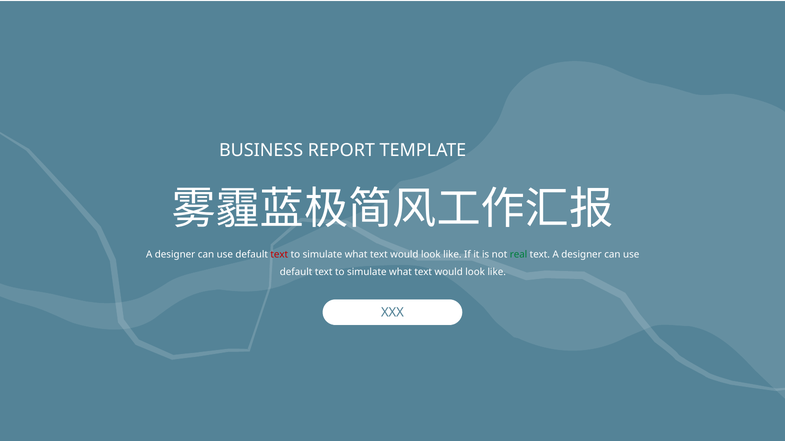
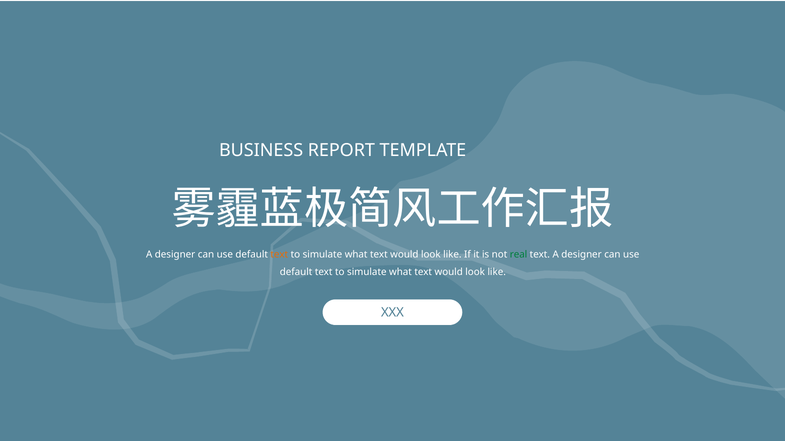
text at (279, 255) colour: red -> orange
